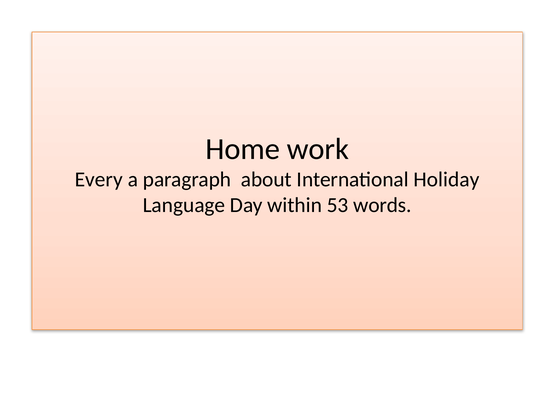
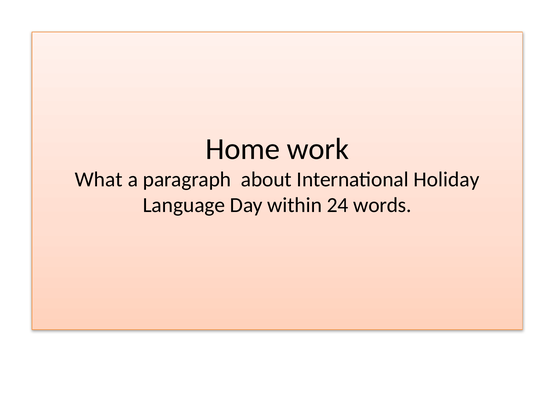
Every: Every -> What
53: 53 -> 24
